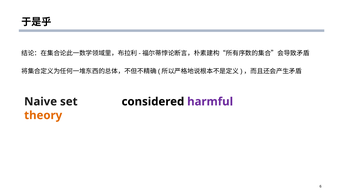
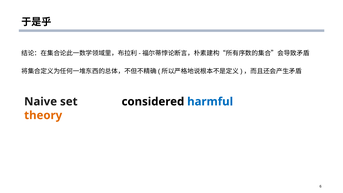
harmful colour: purple -> blue
